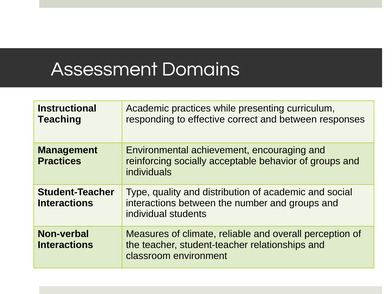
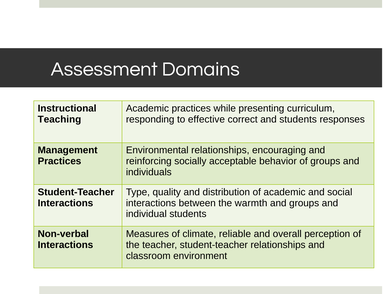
and between: between -> students
Environmental achievement: achievement -> relationships
number: number -> warmth
